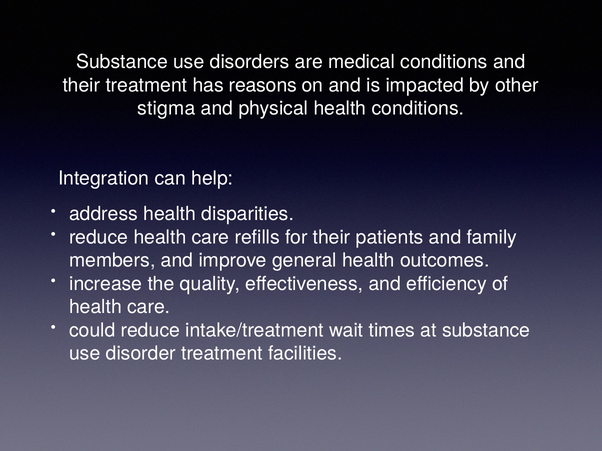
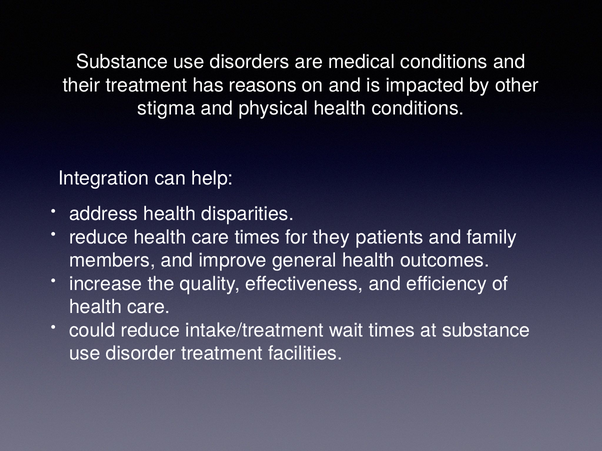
care refills: refills -> times
for their: their -> they
